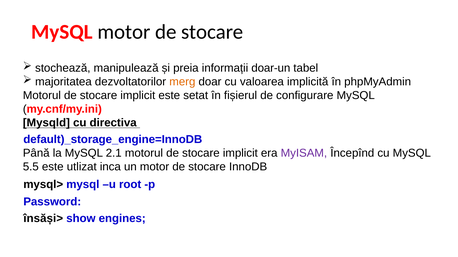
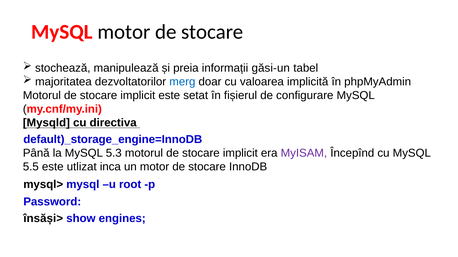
doar-un: doar-un -> găsi-un
merg colour: orange -> blue
2.1: 2.1 -> 5.3
